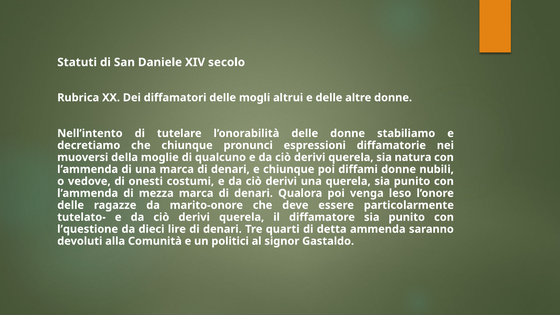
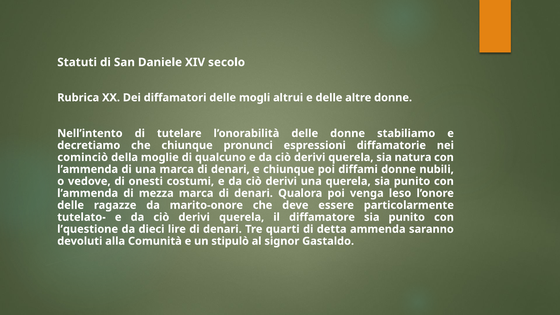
muoversi: muoversi -> cominciò
politici: politici -> stipulò
